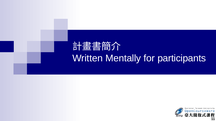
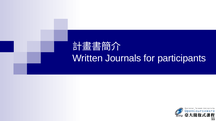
Mentally: Mentally -> Journals
